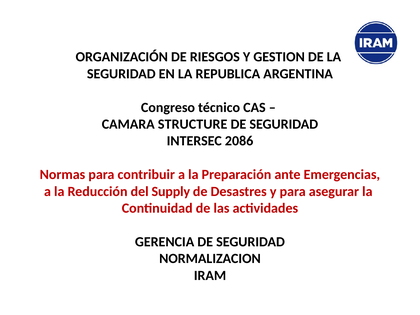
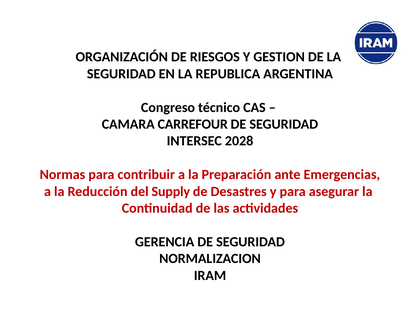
STRUCTURE: STRUCTURE -> CARREFOUR
2086: 2086 -> 2028
